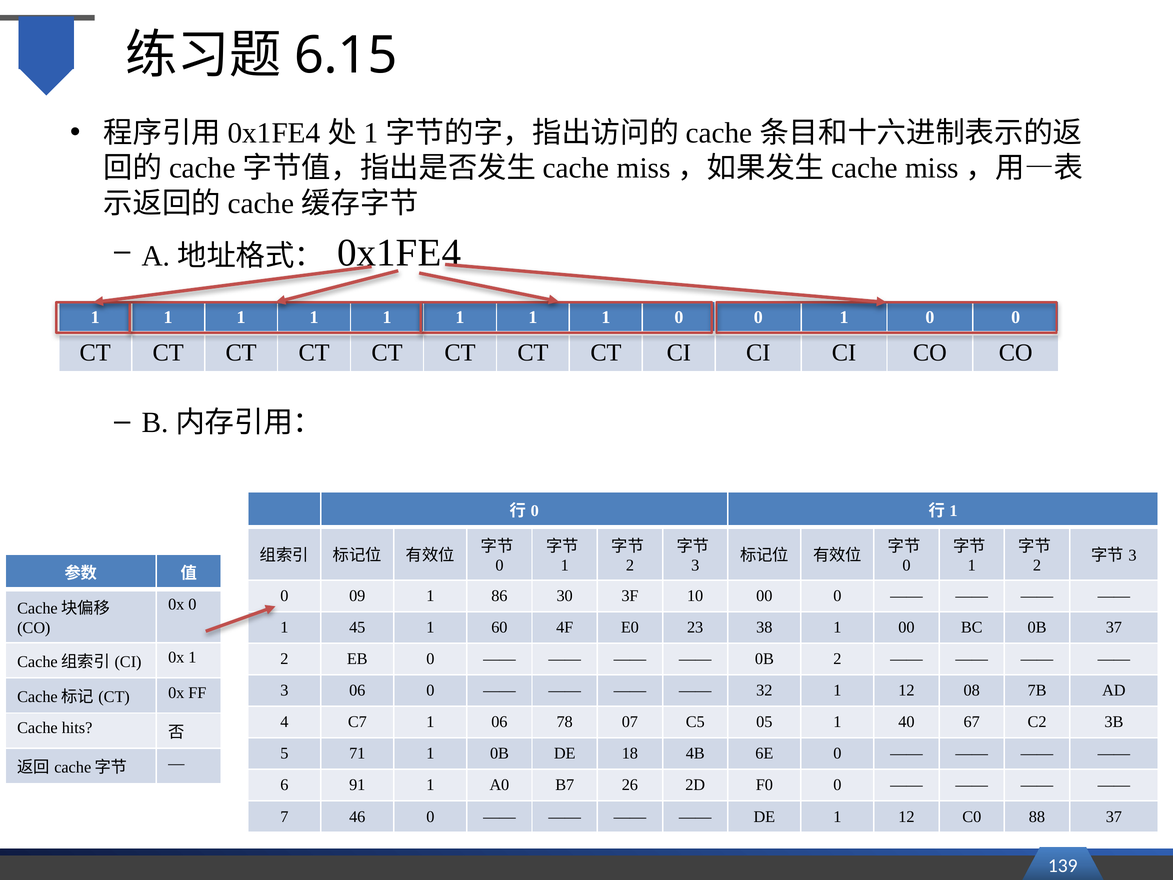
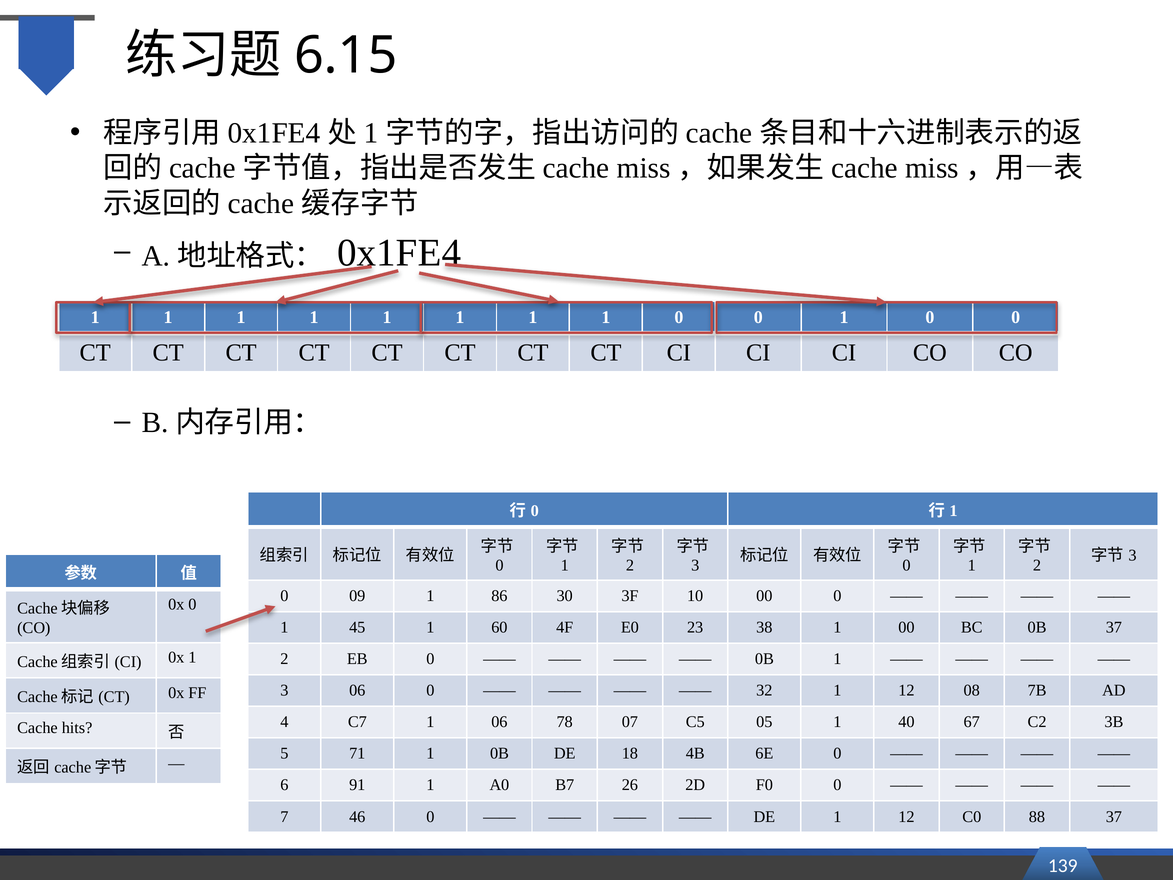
0B 2: 2 -> 1
